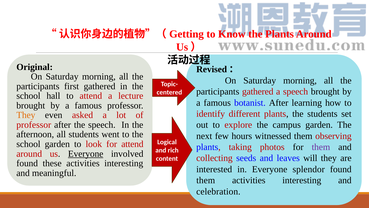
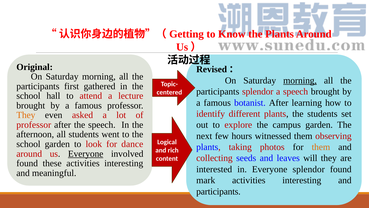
morning at (300, 80) underline: none -> present
participants gathered: gathered -> splendor
for attend: attend -> dance
them at (321, 147) colour: purple -> orange
them at (206, 180): them -> mark
celebration at (218, 191): celebration -> participants
